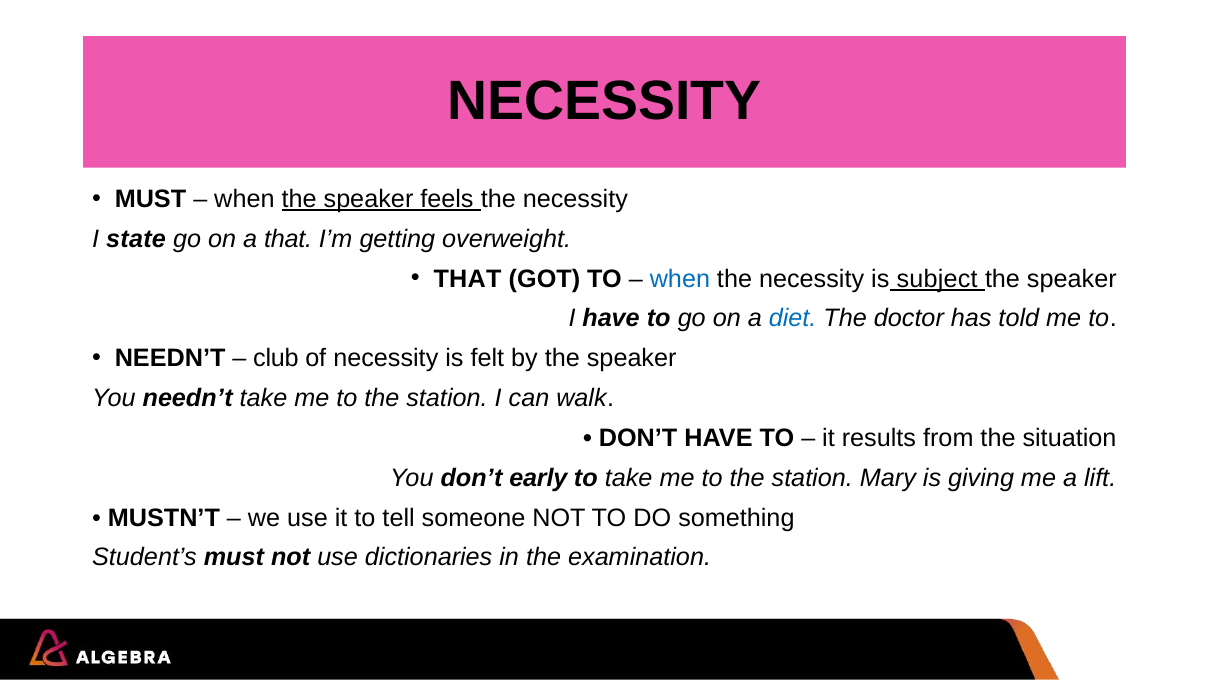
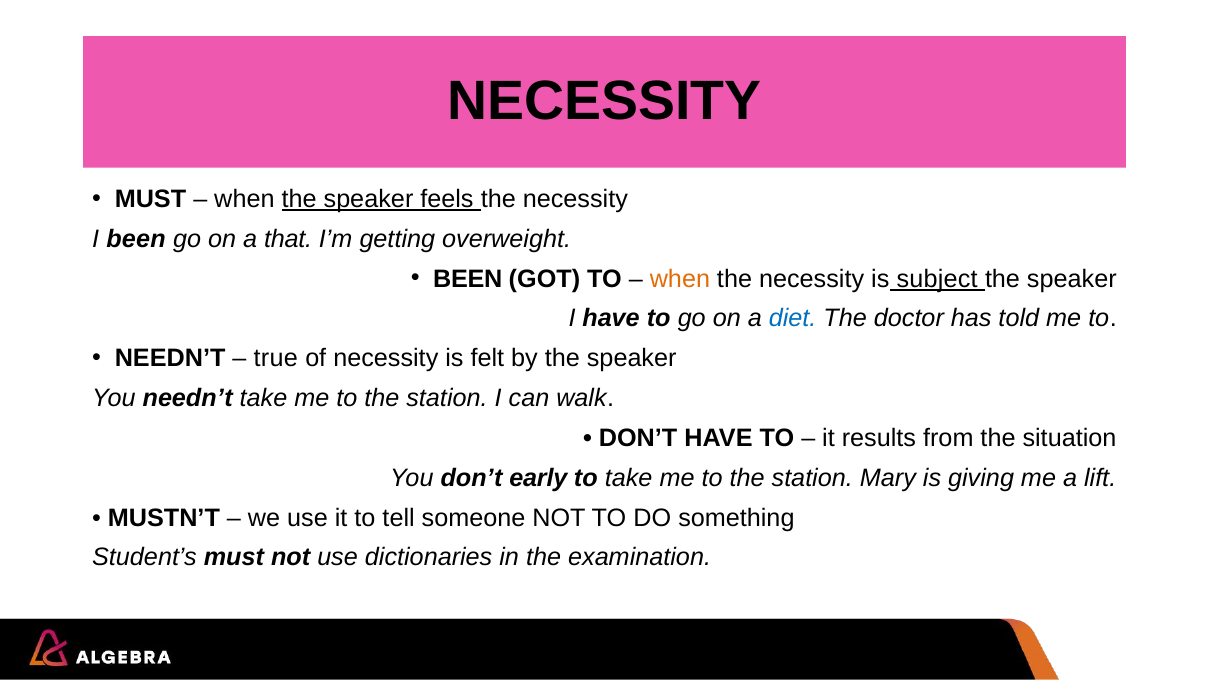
I state: state -> been
THAT at (468, 279): THAT -> BEEN
when at (680, 279) colour: blue -> orange
club: club -> true
